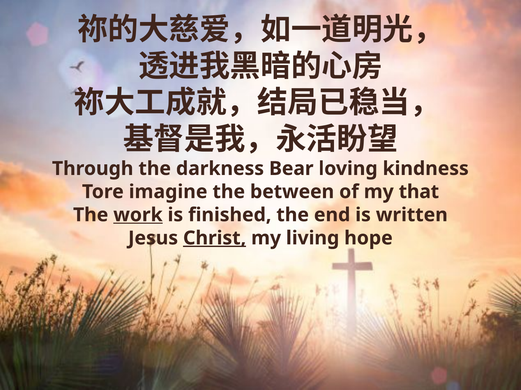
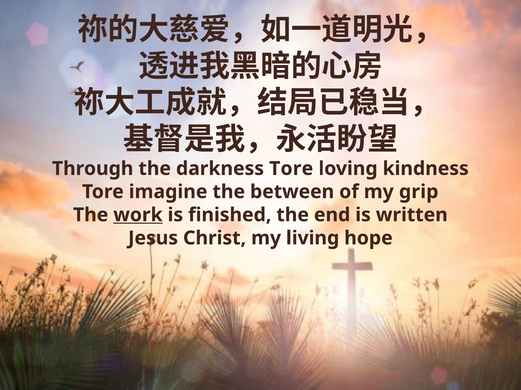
darkness Bear: Bear -> Tore
that: that -> grip
Christ underline: present -> none
